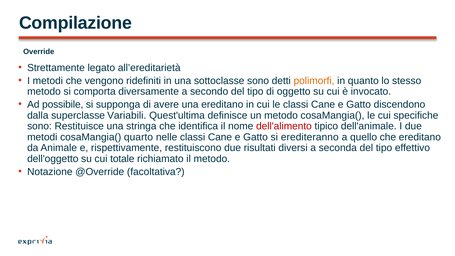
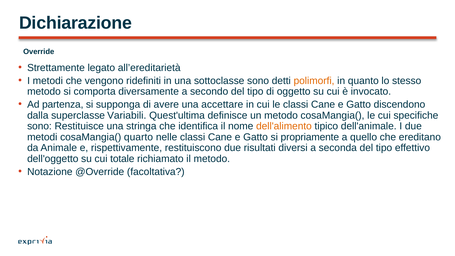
Compilazione: Compilazione -> Dichiarazione
possibile: possibile -> partenza
una ereditano: ereditano -> accettare
dell'alimento colour: red -> orange
erediteranno: erediteranno -> propriamente
